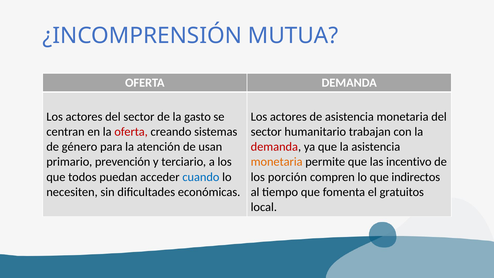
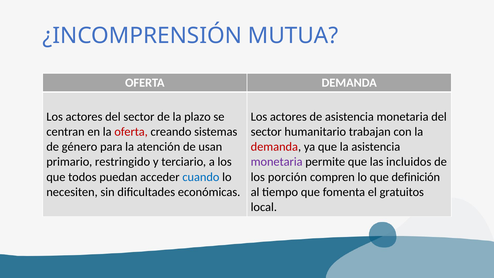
gasto: gasto -> plazo
prevención: prevención -> restringido
monetaria at (277, 162) colour: orange -> purple
incentivo: incentivo -> incluidos
indirectos: indirectos -> definición
